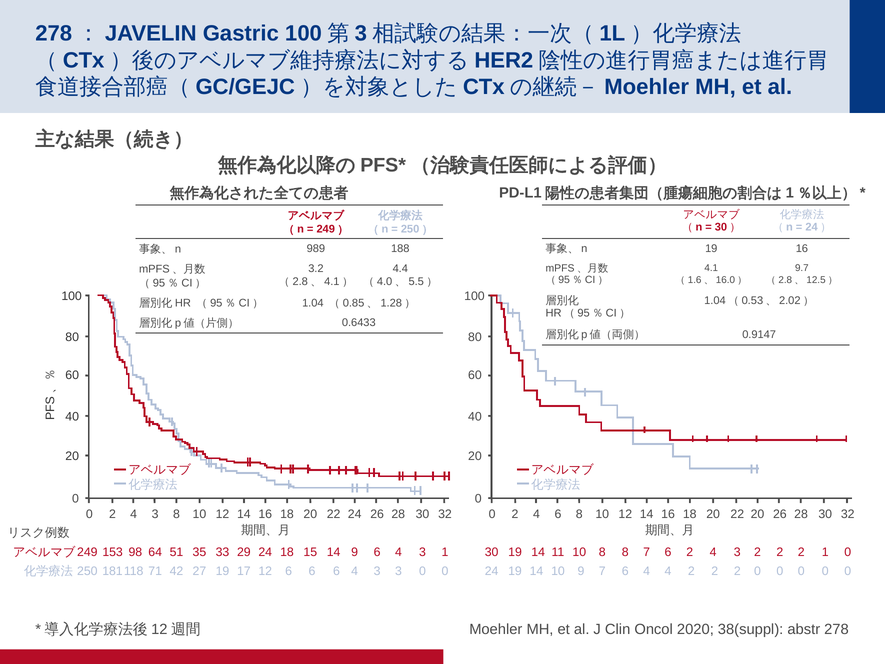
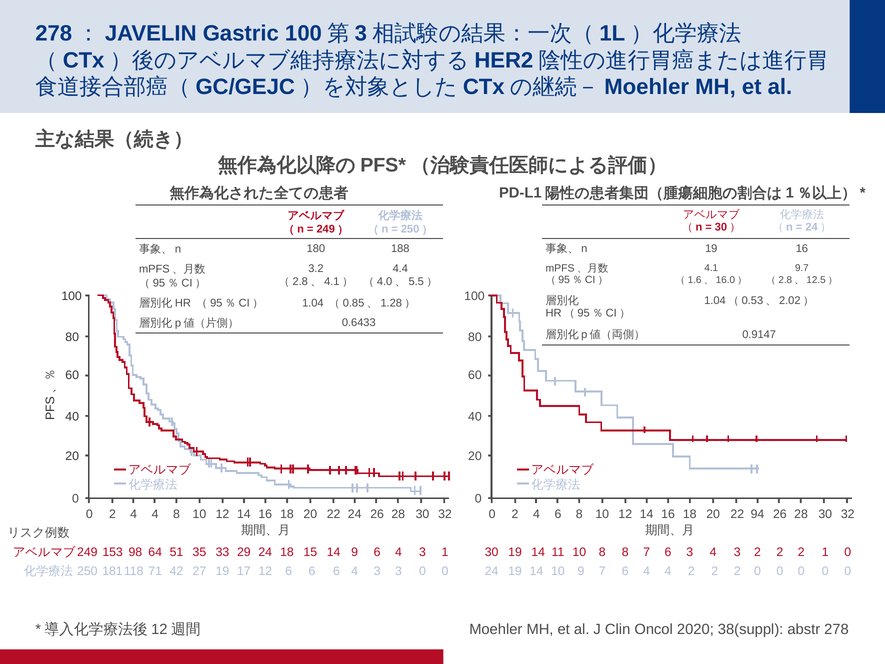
989: 989 -> 180
0 2 4 3: 3 -> 4
22 20: 20 -> 94
6 2: 2 -> 3
